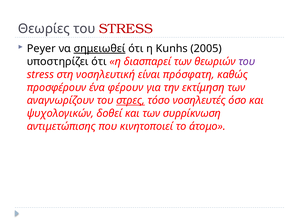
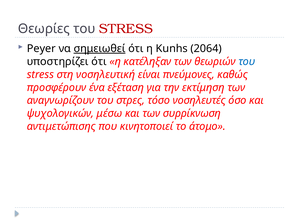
2005: 2005 -> 2064
διασπαρεί: διασπαρεί -> κατέληξαν
του at (247, 62) colour: purple -> blue
πρόσφατη: πρόσφατη -> πνεύμονες
φέρουν: φέρουν -> εξέταση
στρες underline: present -> none
δοθεί: δοθεί -> μέσω
